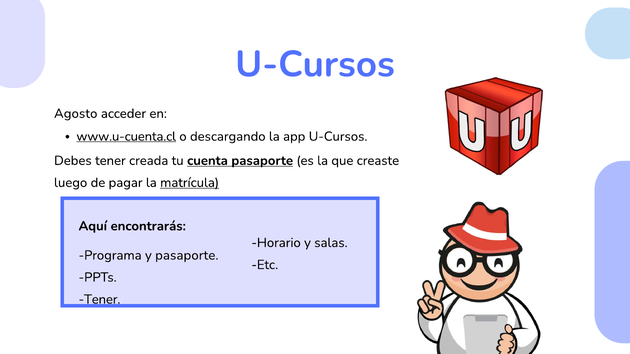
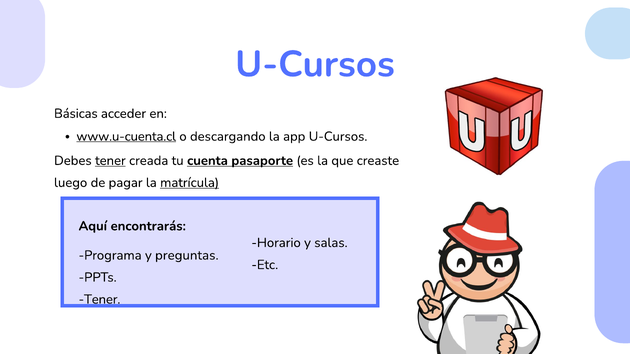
Agosto: Agosto -> Básicas
tener at (110, 161) underline: none -> present
y pasaporte: pasaporte -> preguntas
